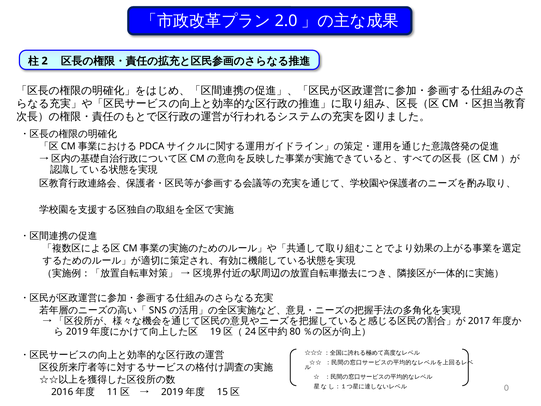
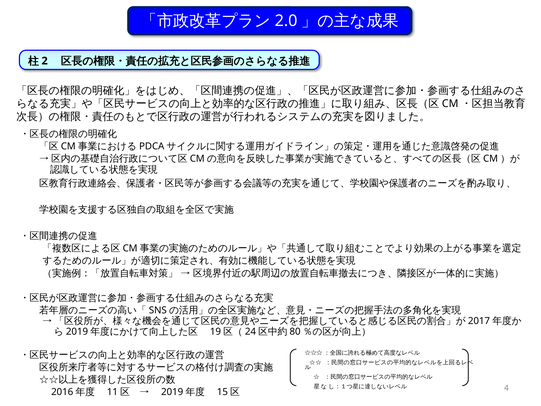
0: 0 -> 4
